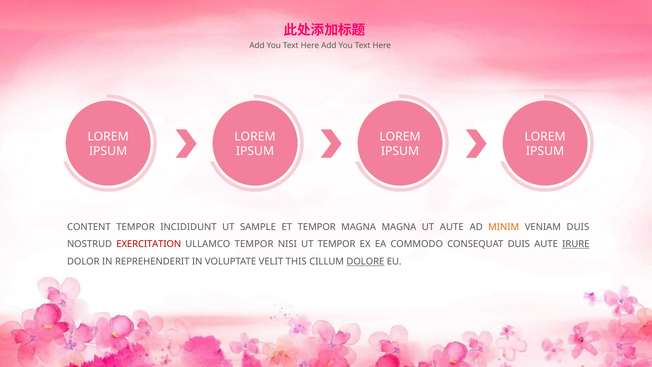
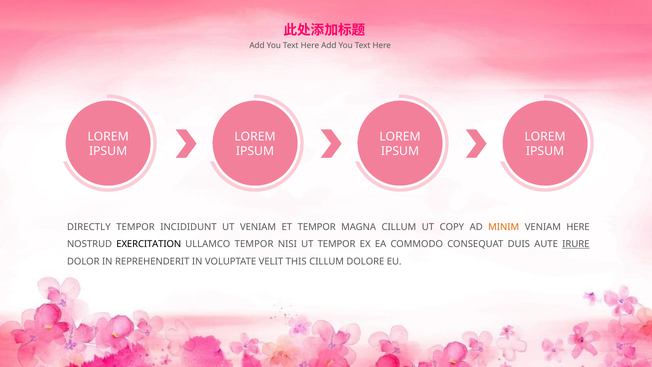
CONTENT: CONTENT -> DIRECTLY
UT SAMPLE: SAMPLE -> VENIAM
MAGNA MAGNA: MAGNA -> CILLUM
UT AUTE: AUTE -> COPY
VENIAM DUIS: DUIS -> HERE
EXERCITATION colour: red -> black
DOLORE underline: present -> none
